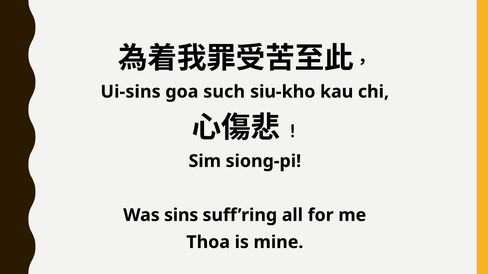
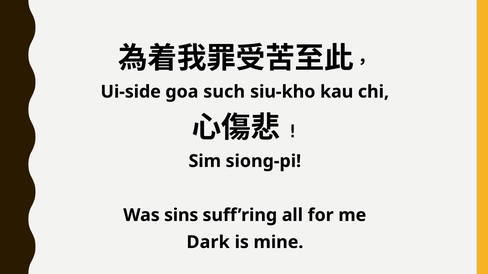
Ui-sins: Ui-sins -> Ui-side
Thoa: Thoa -> Dark
